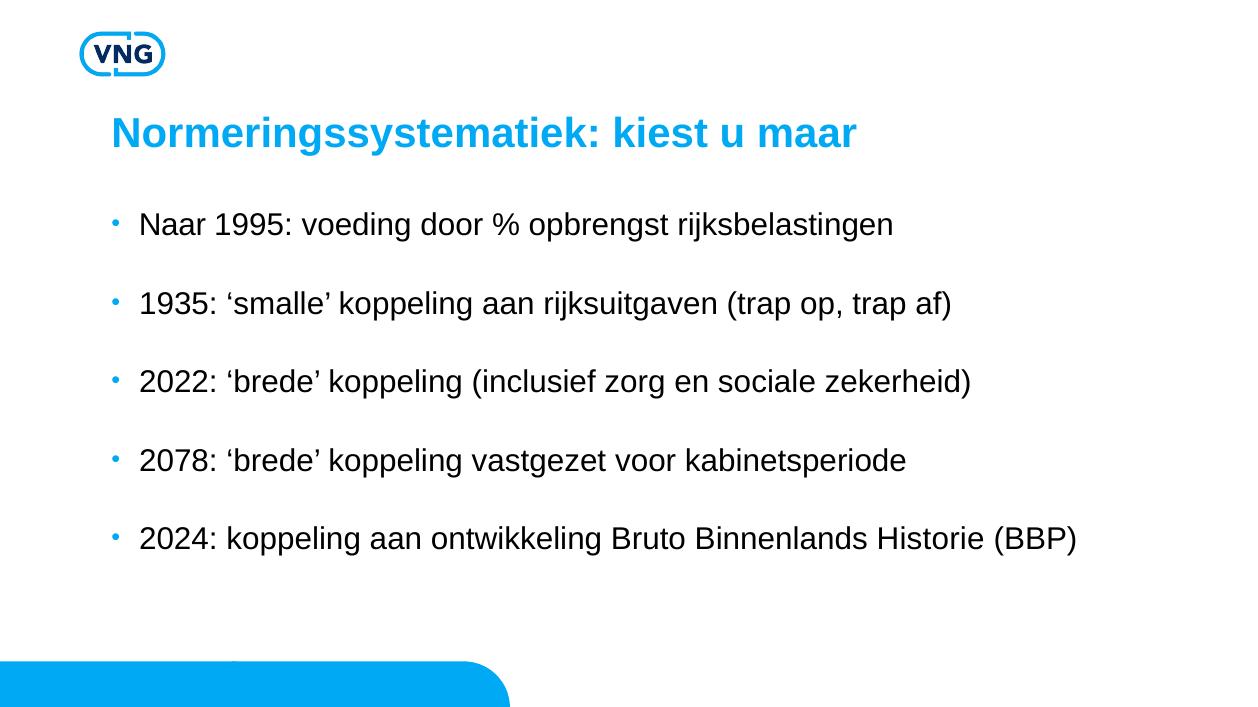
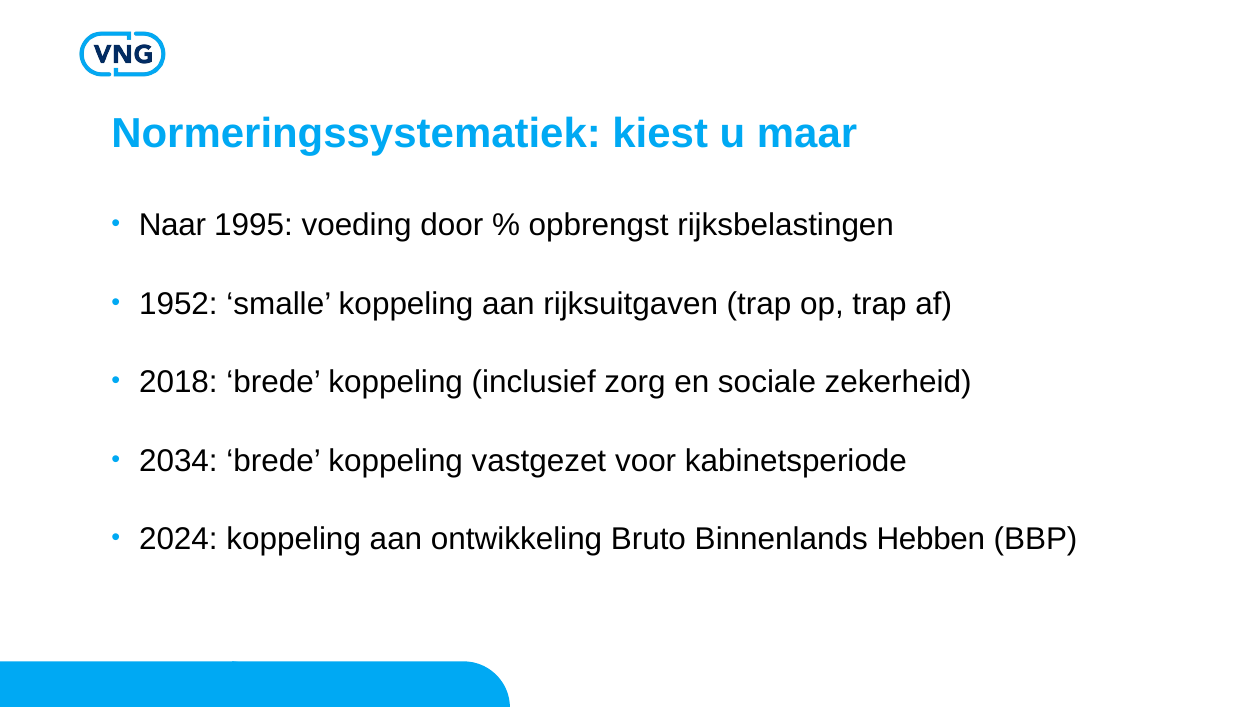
1935: 1935 -> 1952
2022: 2022 -> 2018
2078: 2078 -> 2034
Historie: Historie -> Hebben
